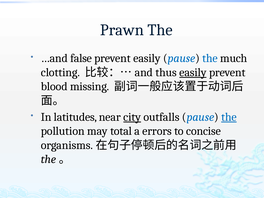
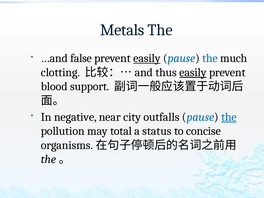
Prawn: Prawn -> Metals
easily at (147, 58) underline: none -> present
missing: missing -> support
latitudes: latitudes -> negative
city underline: present -> none
errors: errors -> status
